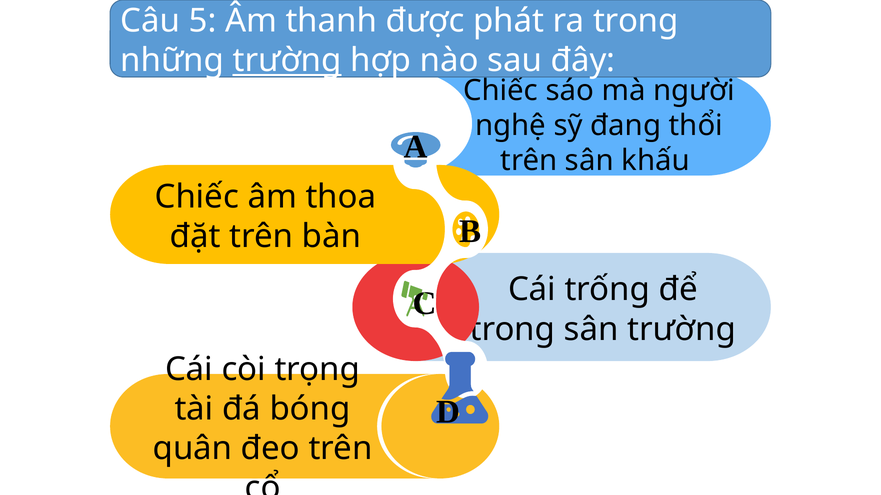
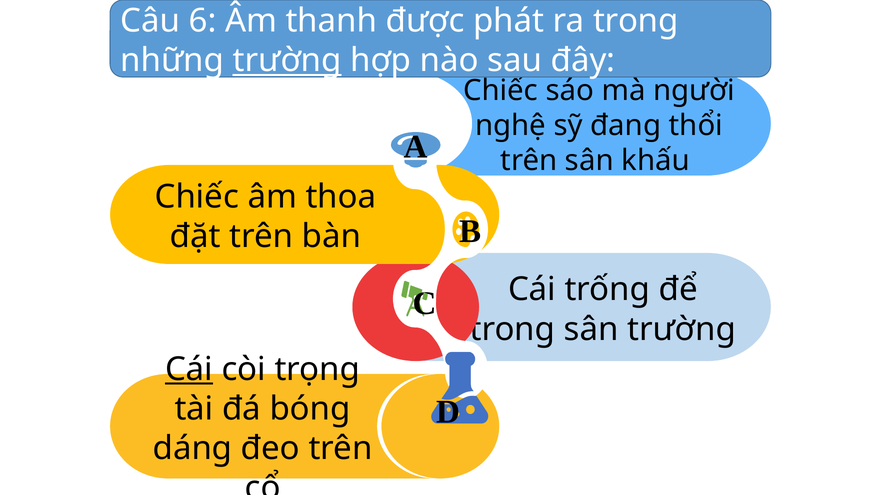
5: 5 -> 6
Cái at (189, 370) underline: none -> present
quân: quân -> dáng
